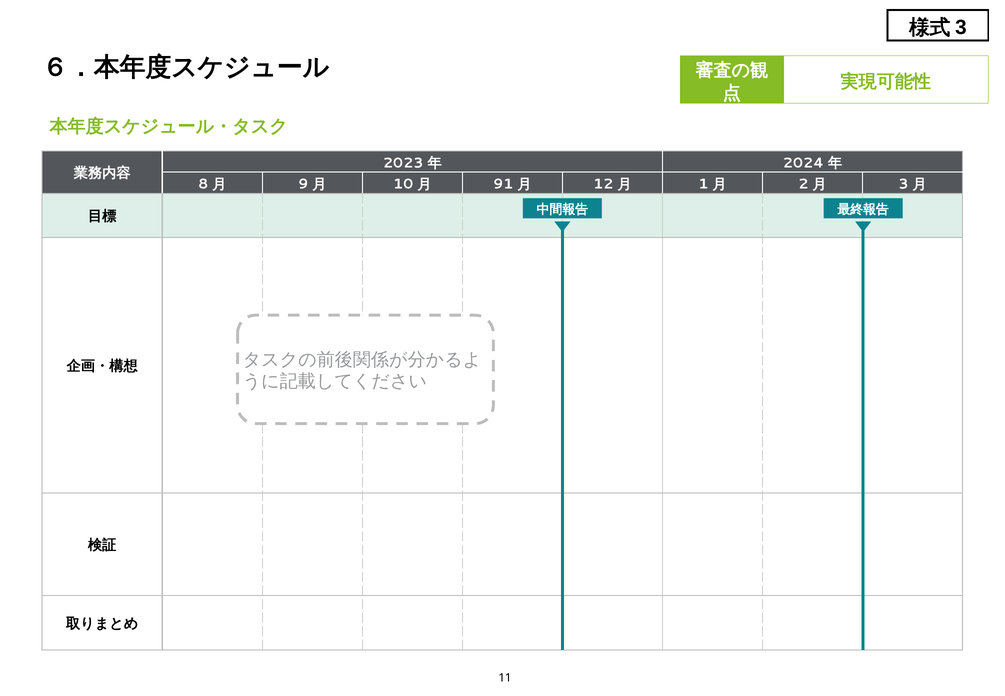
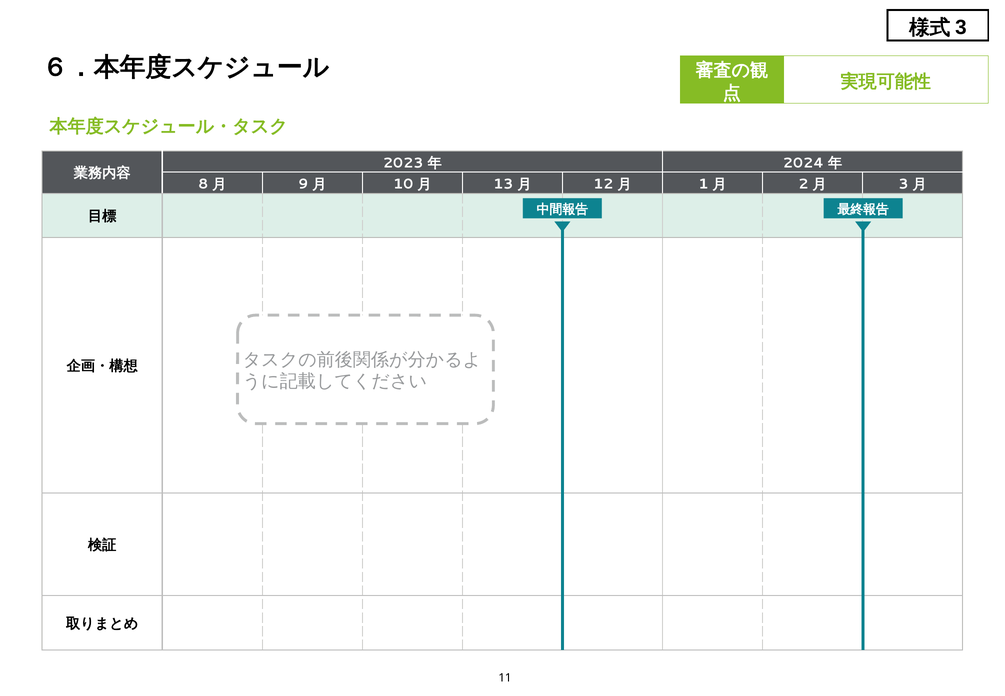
91: 91 -> 13
